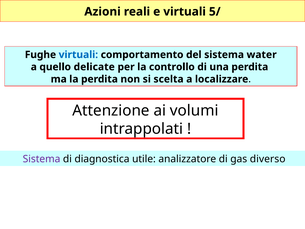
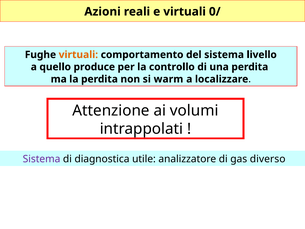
5/: 5/ -> 0/
virtuali at (78, 55) colour: blue -> orange
water: water -> livello
delicate: delicate -> produce
scelta: scelta -> warm
